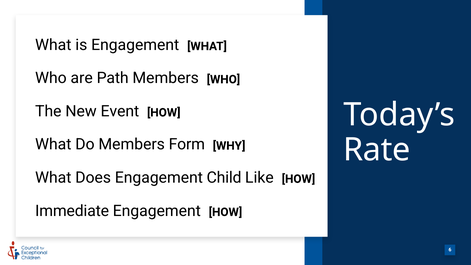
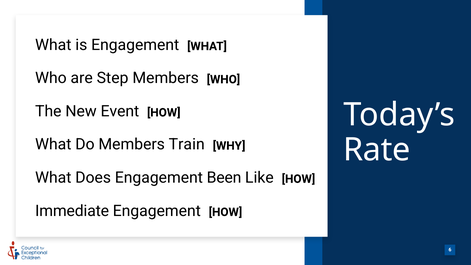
Path: Path -> Step
Form: Form -> Train
Child: Child -> Been
